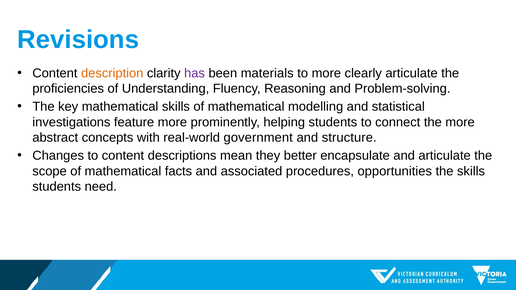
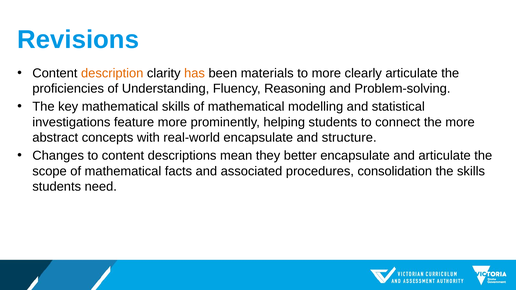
has colour: purple -> orange
real-world government: government -> encapsulate
opportunities: opportunities -> consolidation
